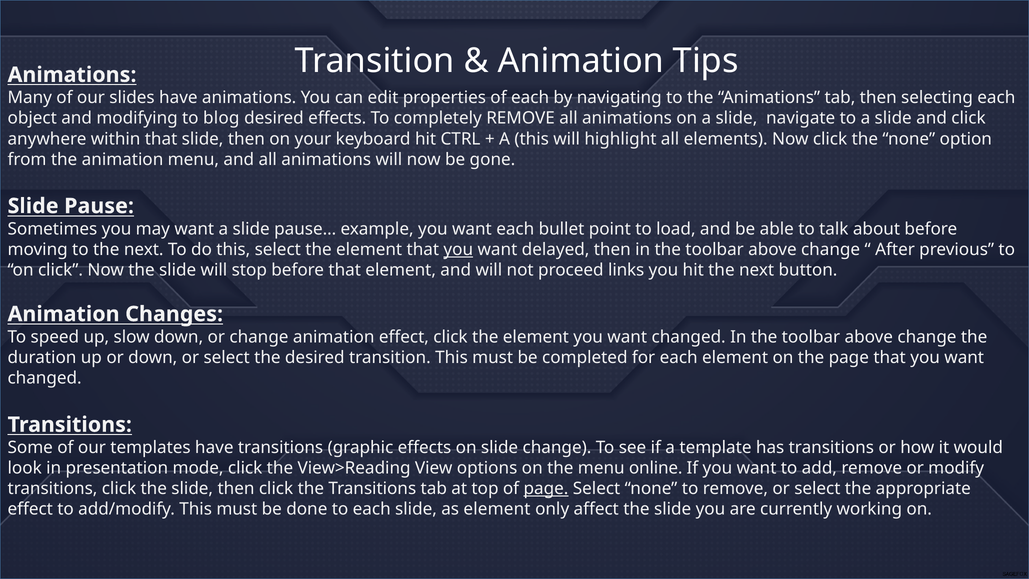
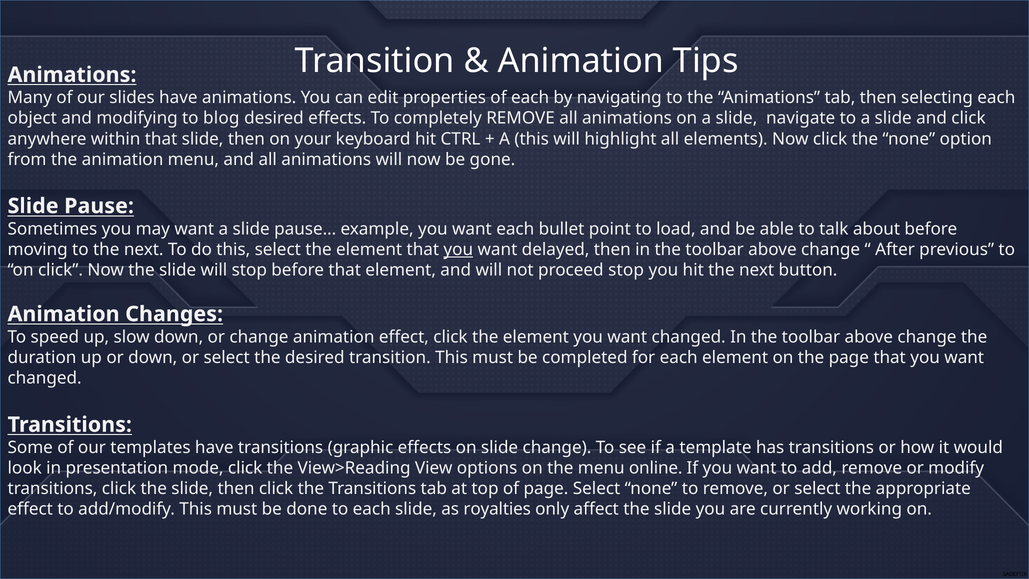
proceed links: links -> stop
page at (546, 489) underline: present -> none
as element: element -> royalties
